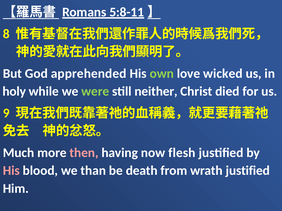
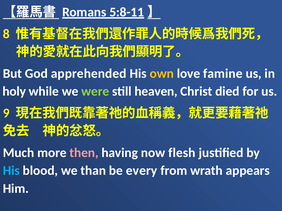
own colour: light green -> yellow
wicked: wicked -> famine
neither: neither -> heaven
His at (11, 171) colour: pink -> light blue
death: death -> every
wrath justified: justified -> appears
